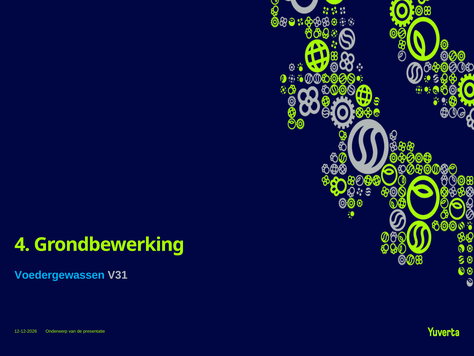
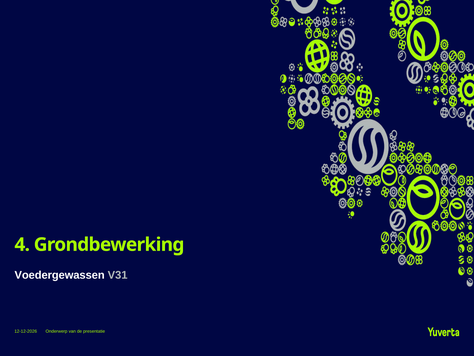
Voedergewassen colour: light blue -> white
